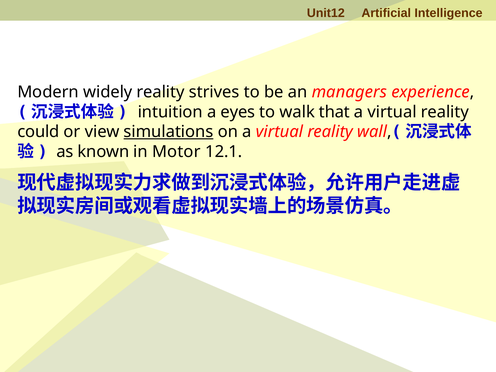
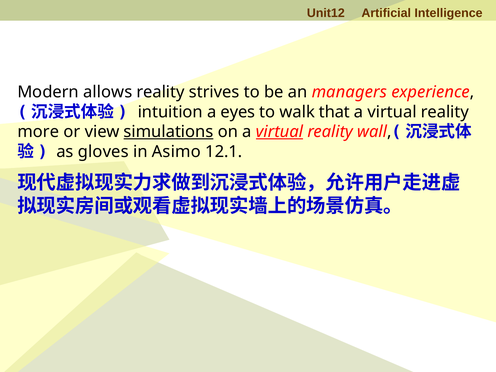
widely: widely -> allows
could: could -> more
virtual at (279, 132) underline: none -> present
known: known -> gloves
Motor: Motor -> Asimo
